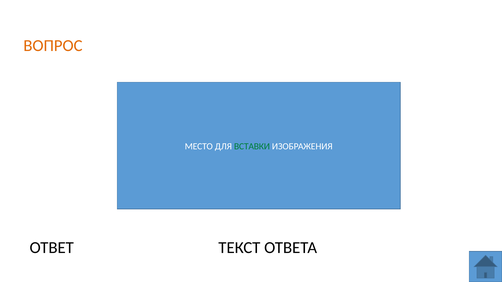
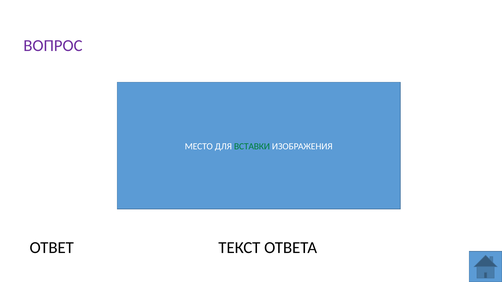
ВОПРОС colour: orange -> purple
